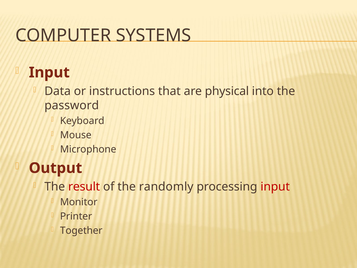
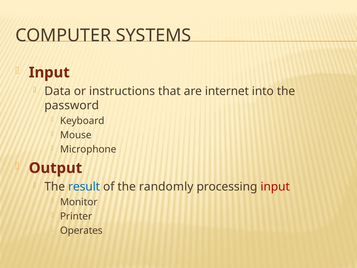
physical: physical -> internet
result colour: red -> blue
Together: Together -> Operates
